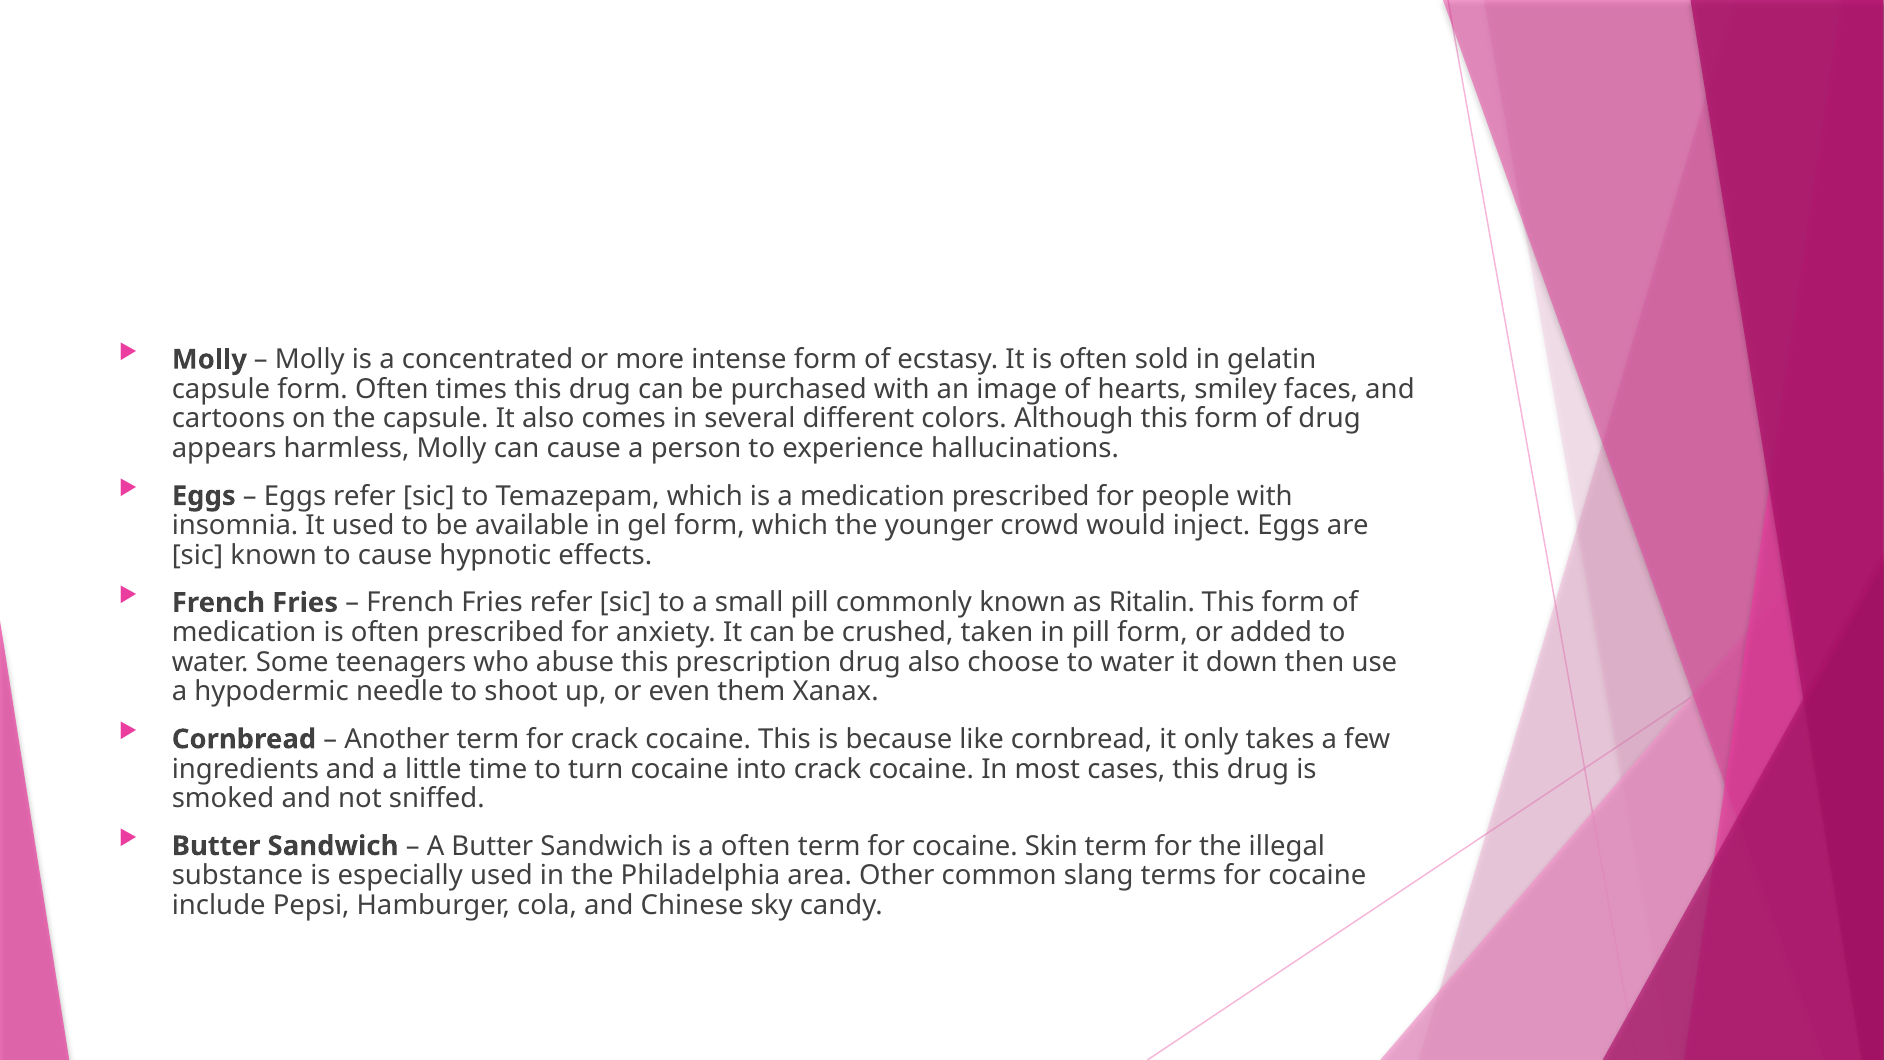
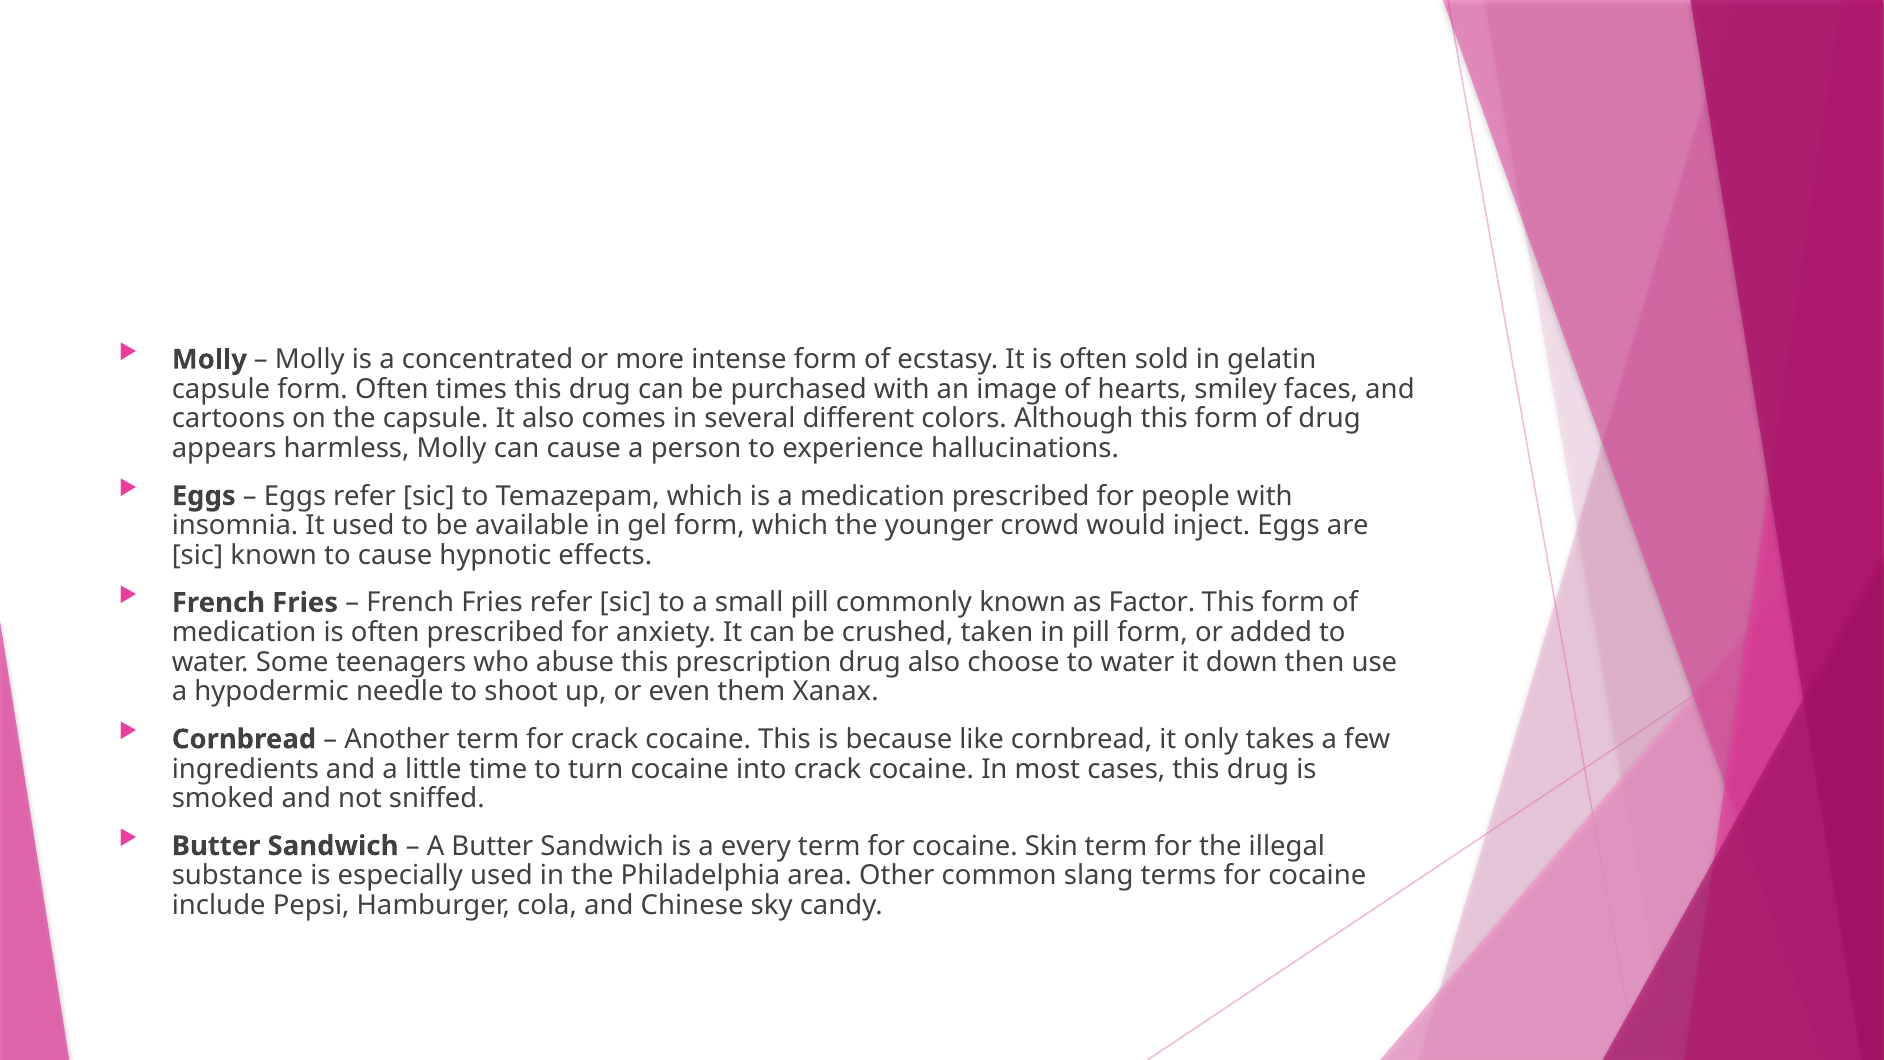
Ritalin: Ritalin -> Factor
a often: often -> every
